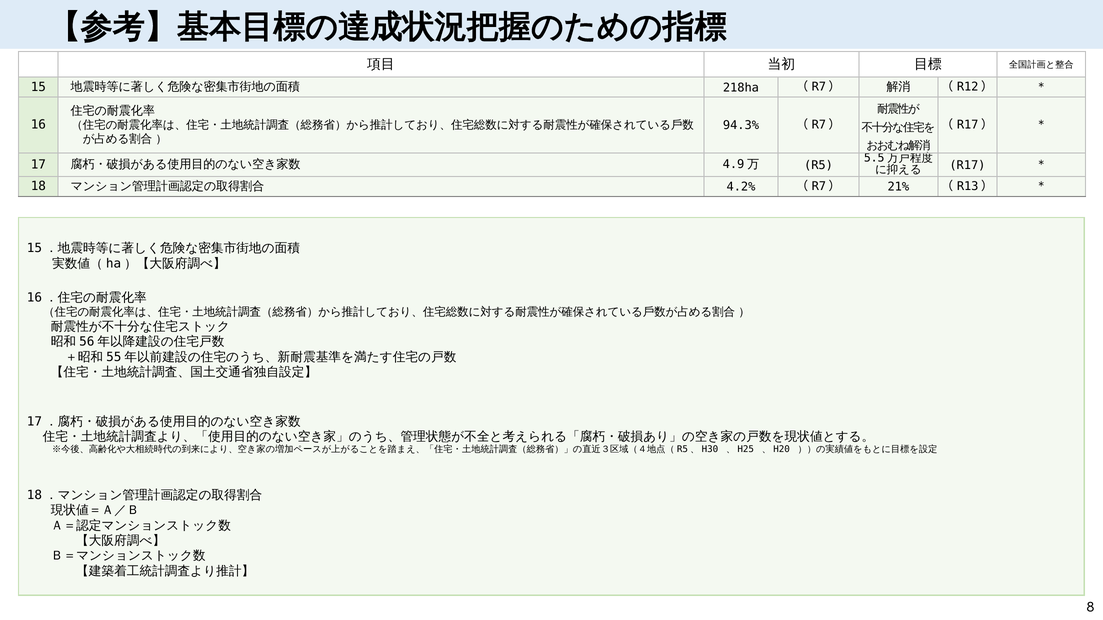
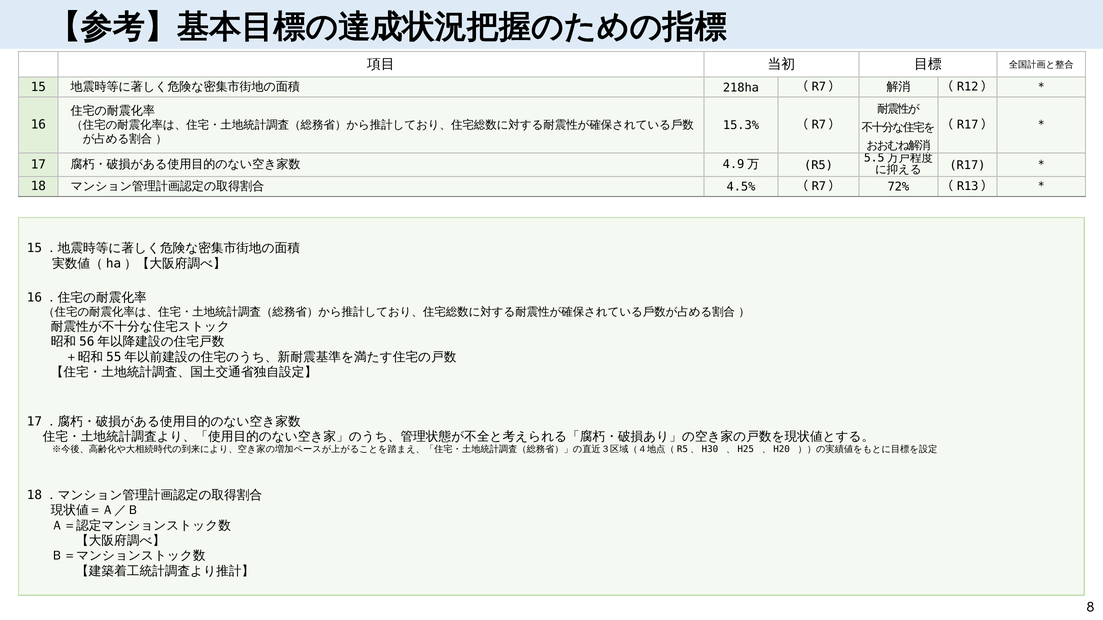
94.3%: 94.3% -> 15.3%
4.2%: 4.2% -> 4.5%
21%: 21% -> 72%
